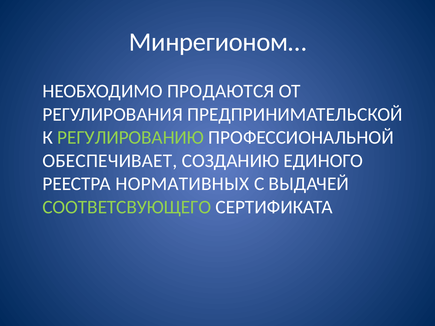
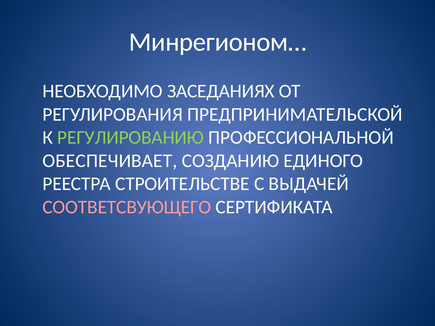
ПРОДАЮТСЯ: ПРОДАЮТСЯ -> ЗАСЕДАНИЯХ
НОРМАТИВНЫХ: НОРМАТИВНЫХ -> СТРОИТЕЛЬСТВЕ
СООТВЕТСВУЮЩЕГО colour: light green -> pink
